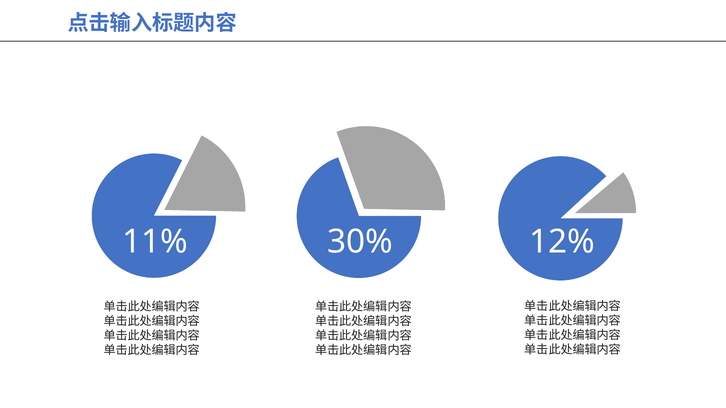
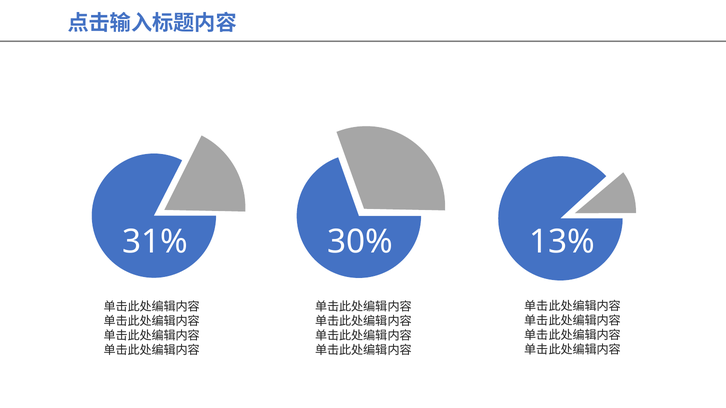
11%: 11% -> 31%
12%: 12% -> 13%
